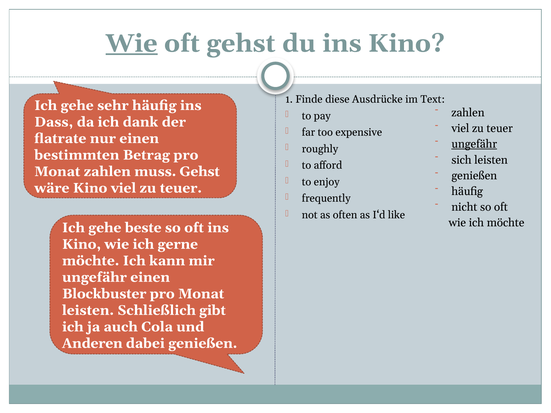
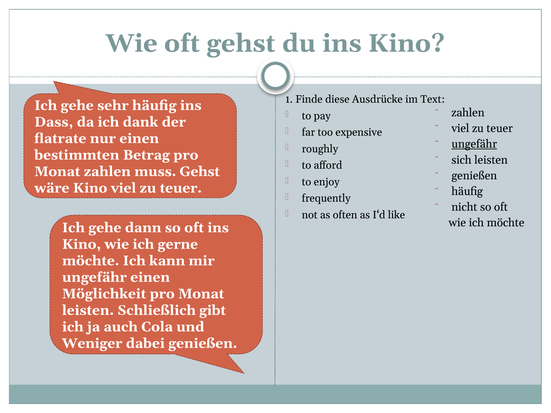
Wie at (132, 43) underline: present -> none
beste: beste -> dann
Blockbuster: Blockbuster -> Möglichkeit
Anderen: Anderen -> Weniger
